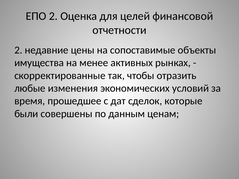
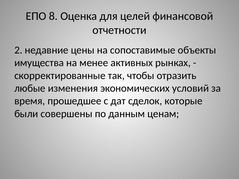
ЕПО 2: 2 -> 8
